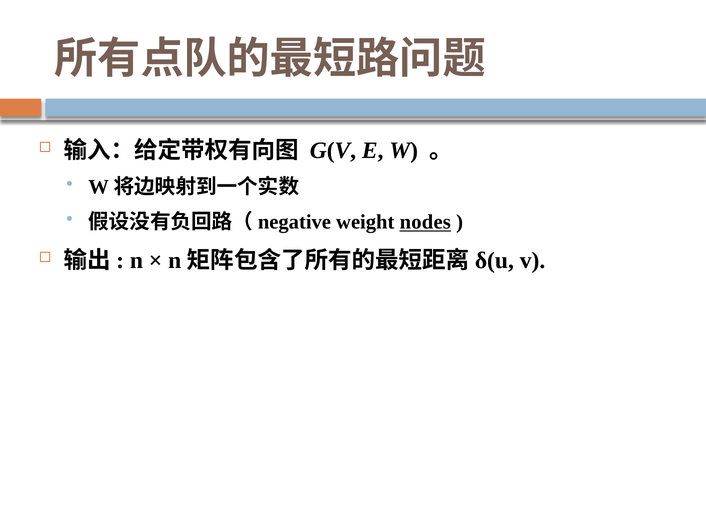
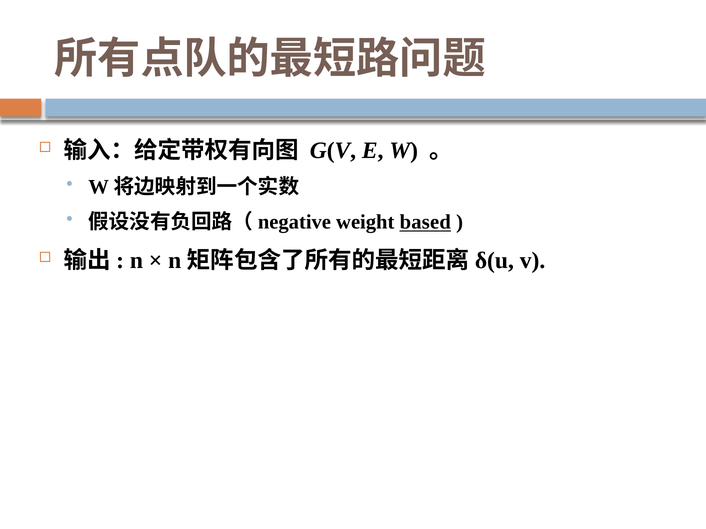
nodes: nodes -> based
